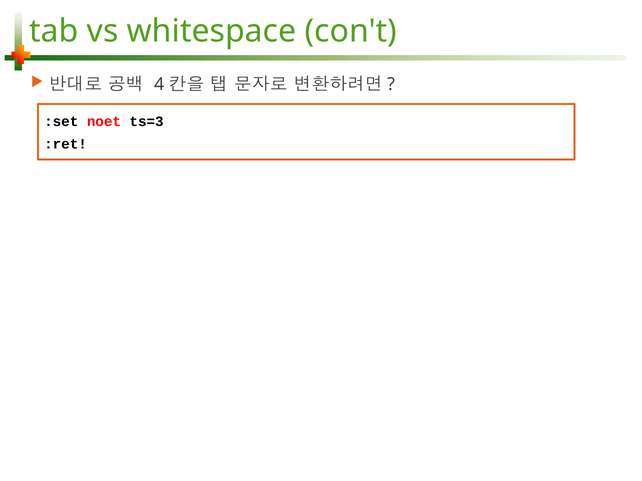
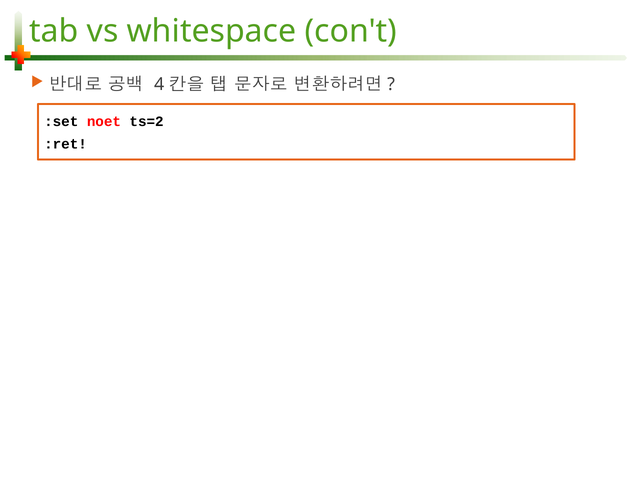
ts=3: ts=3 -> ts=2
